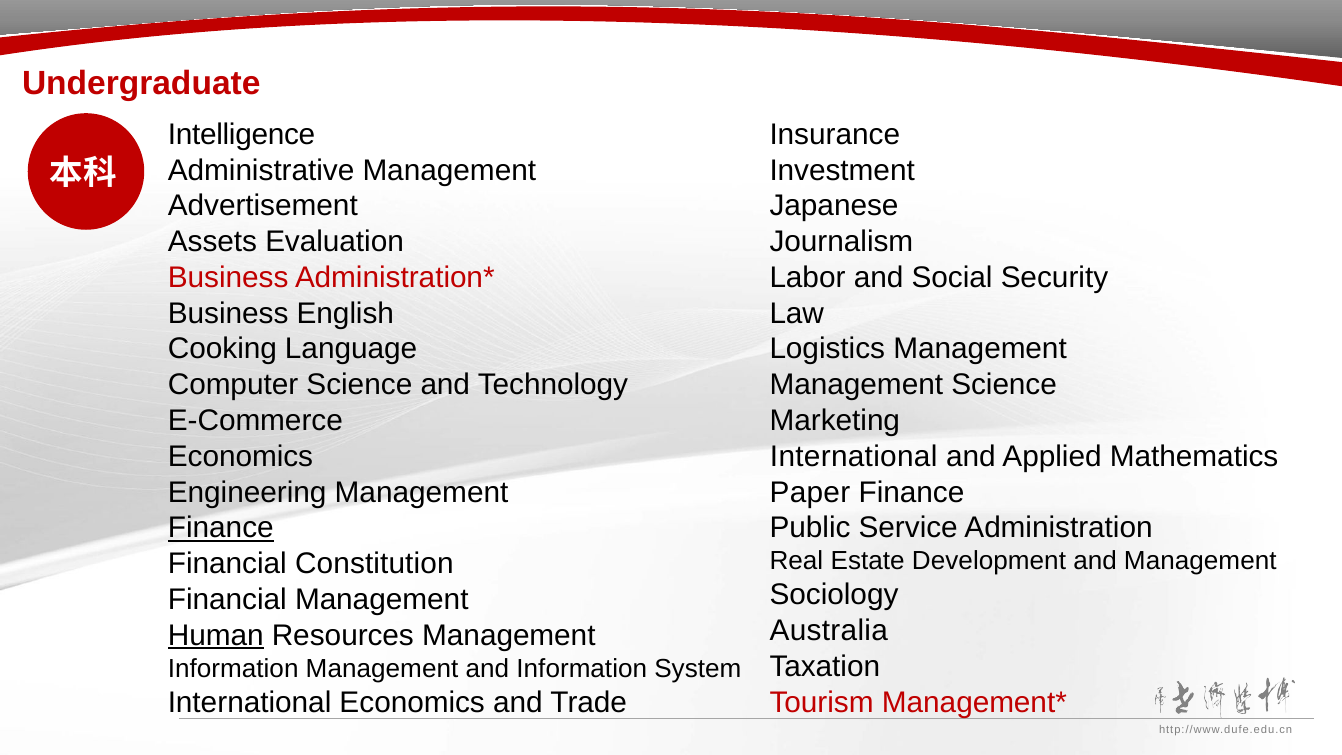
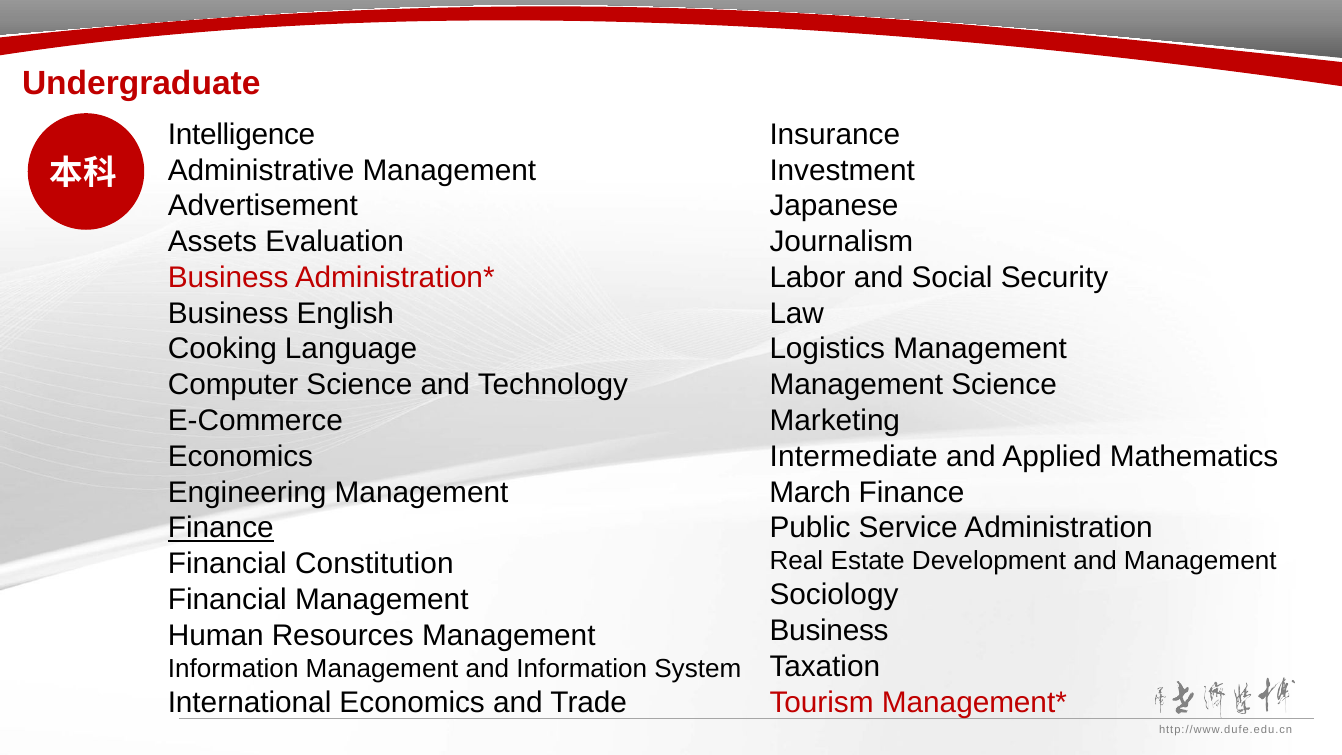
International at (854, 456): International -> Intermediate
Paper: Paper -> March
Australia at (829, 631): Australia -> Business
Human underline: present -> none
